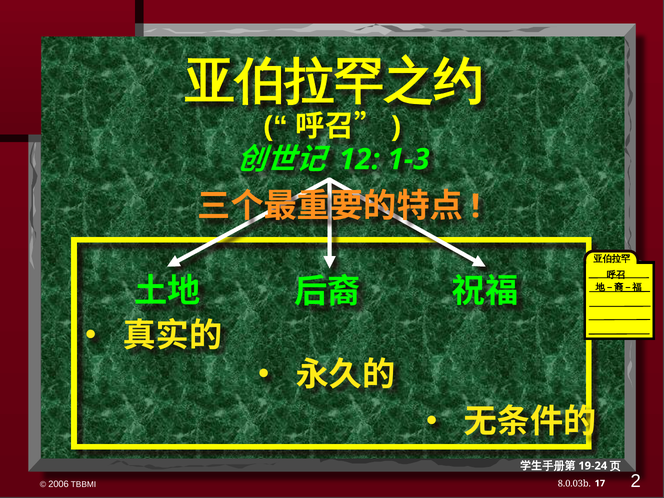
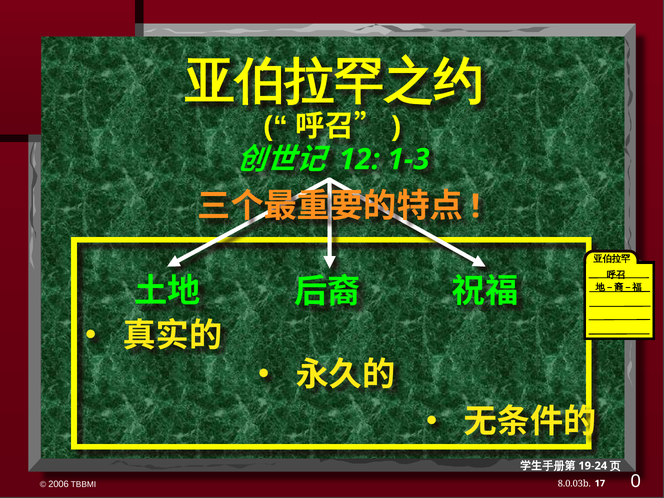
2: 2 -> 0
